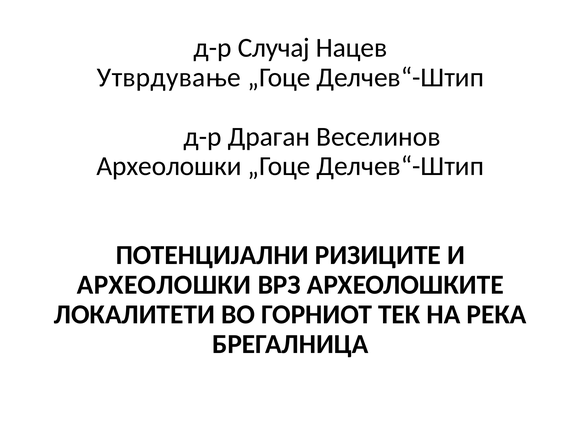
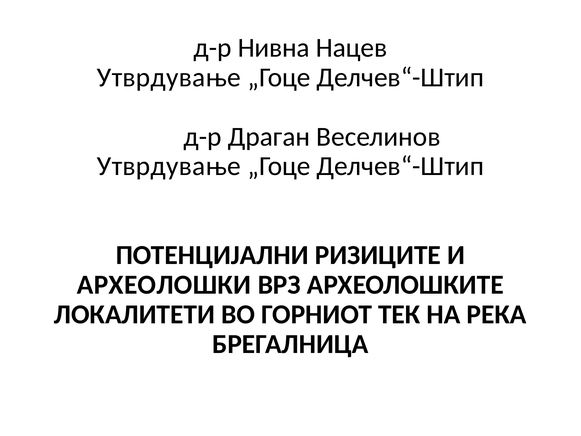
Случај: Случај -> Нивна
Археолошки at (169, 166): Археолошки -> Утврдување
